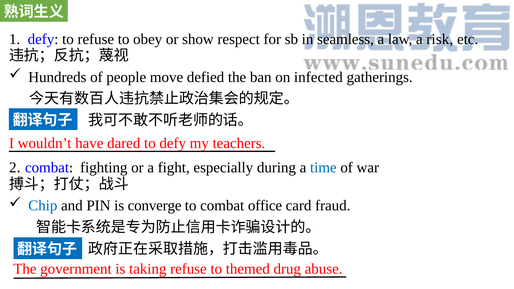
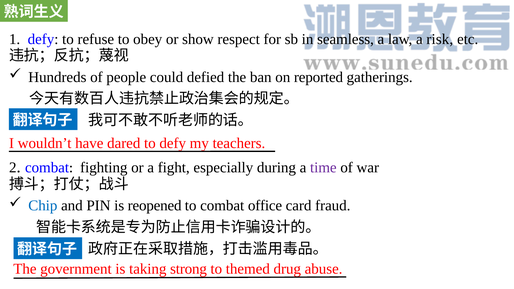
move: move -> could
infected: infected -> reported
time colour: blue -> purple
converge: converge -> reopened
taking refuse: refuse -> strong
